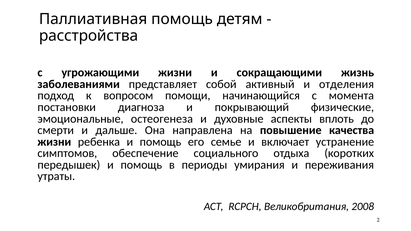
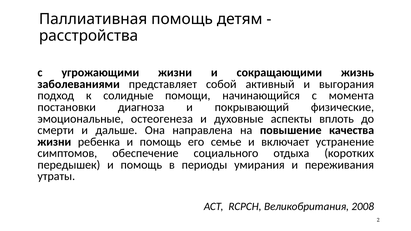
отделения: отделения -> выгорания
вопросом: вопросом -> солидные
